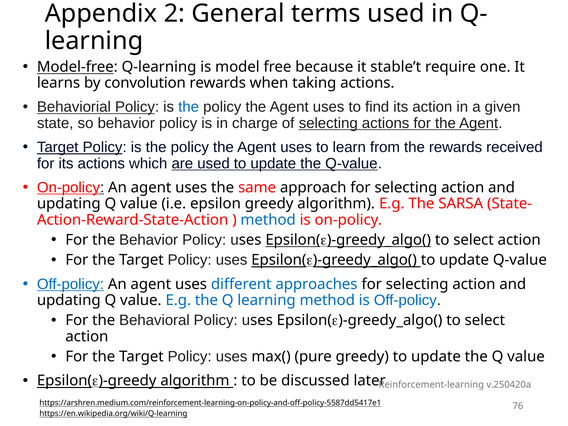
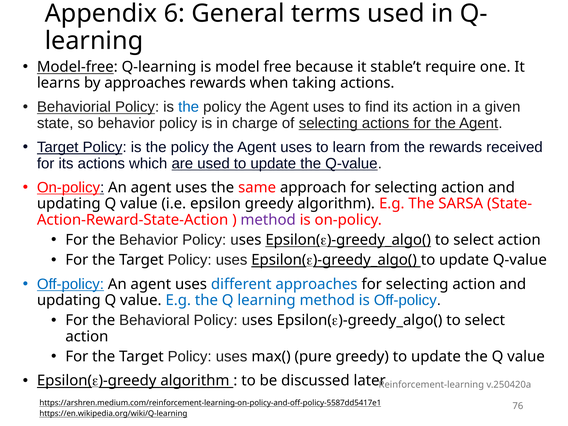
2: 2 -> 6
by convolution: convolution -> approaches
method at (268, 220) colour: blue -> purple
